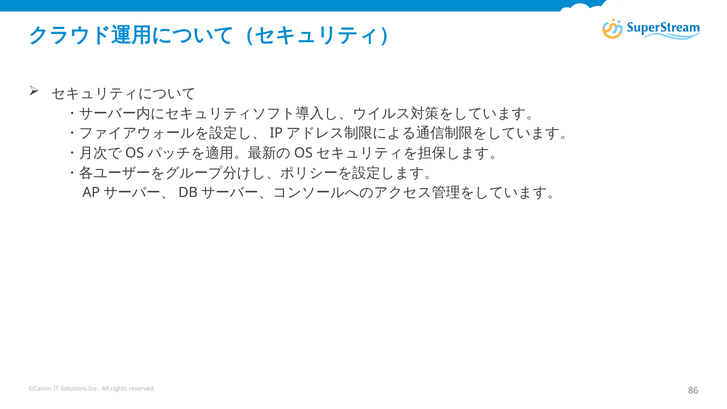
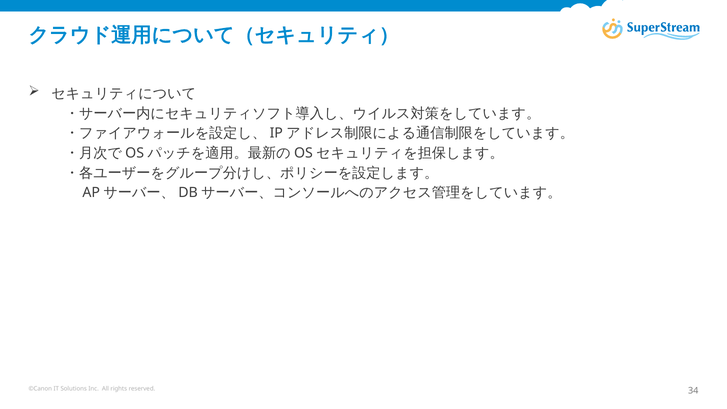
86: 86 -> 34
